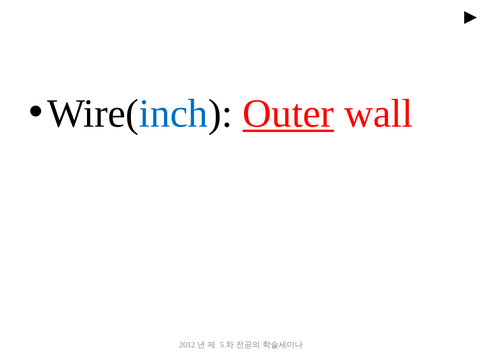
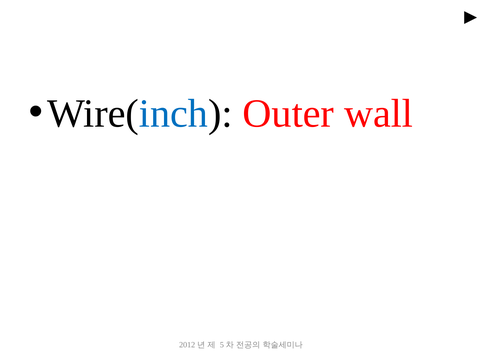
Outer underline: present -> none
